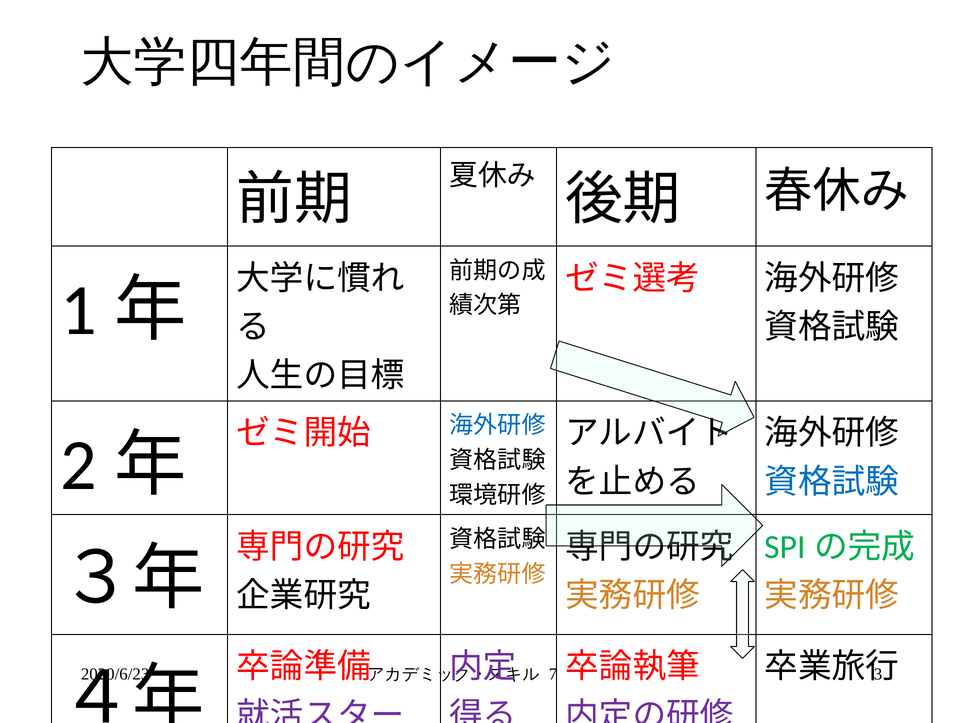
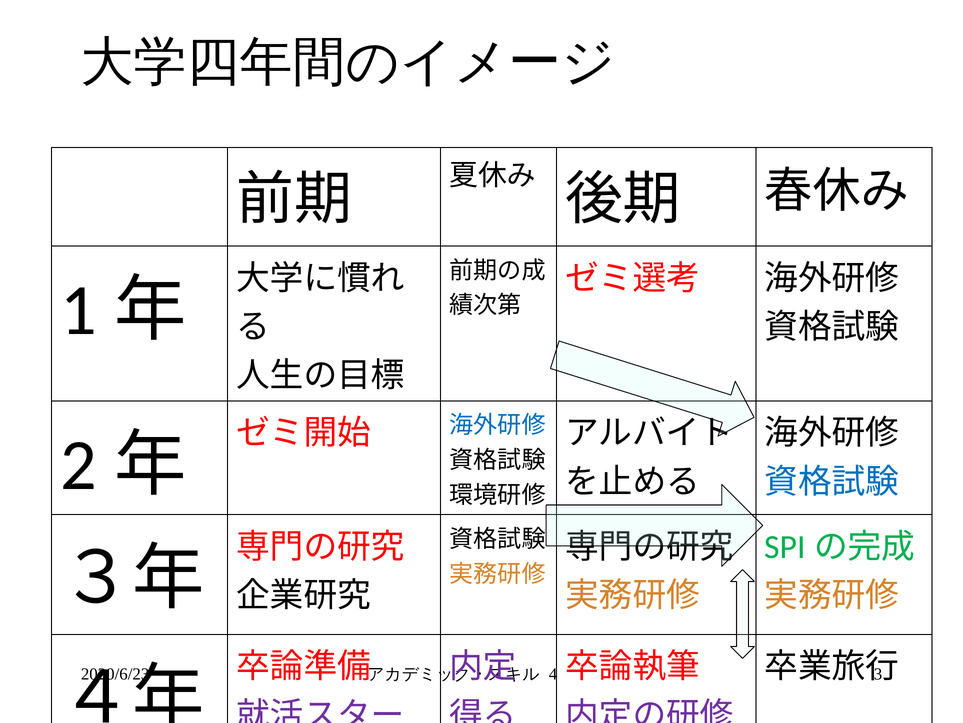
7: 7 -> 4
